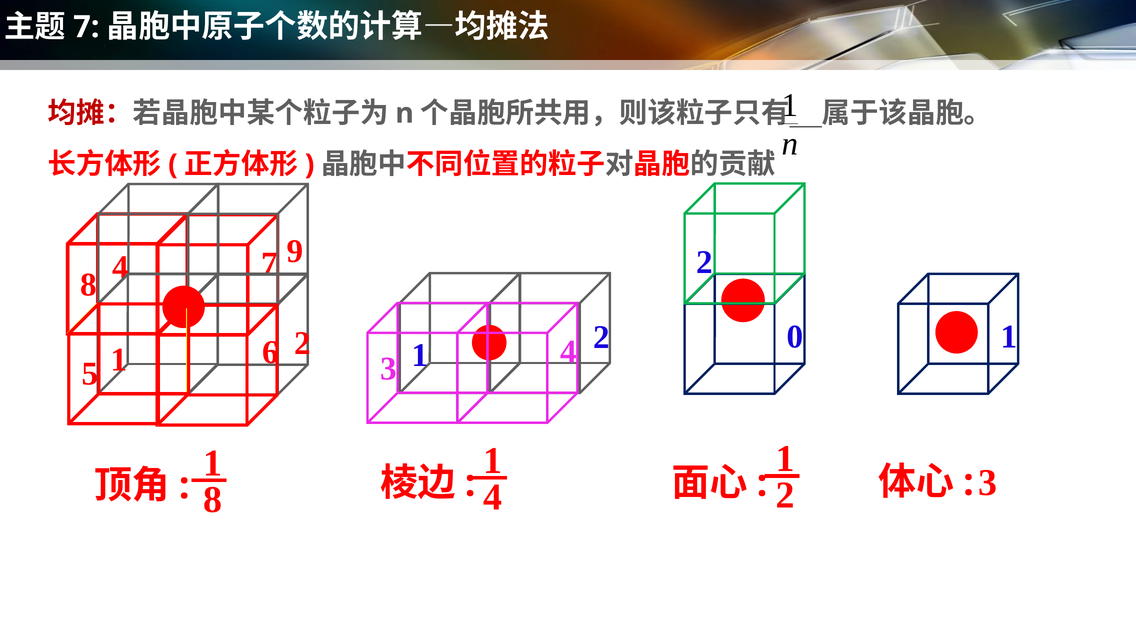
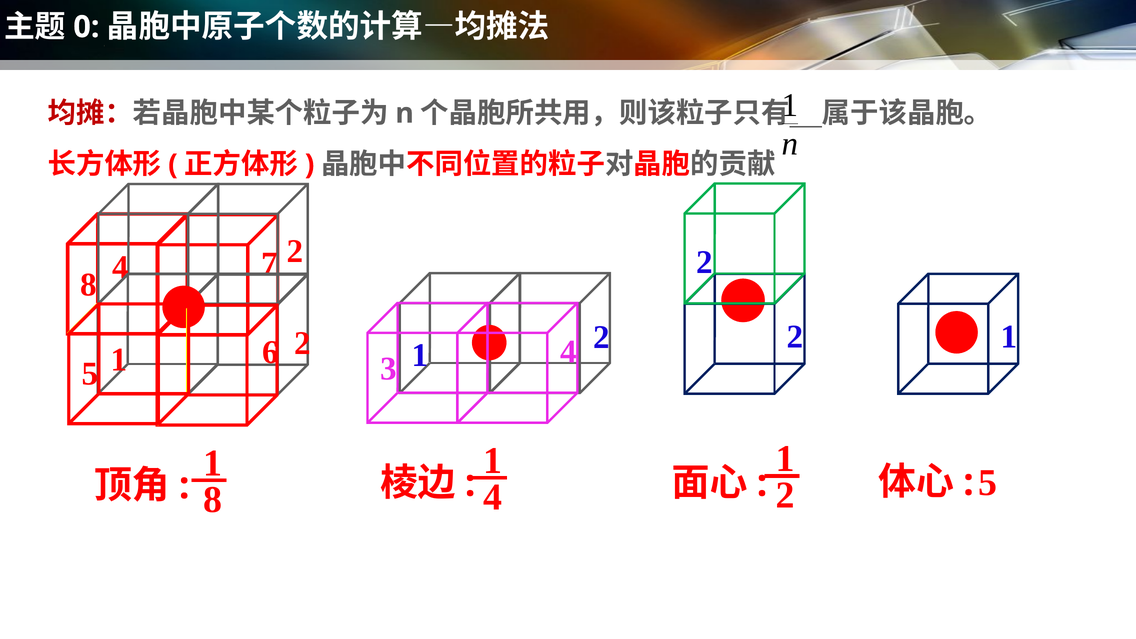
7 at (86, 27): 7 -> 0
9 at (295, 251): 9 -> 2
0 at (795, 337): 0 -> 2
2 3: 3 -> 5
